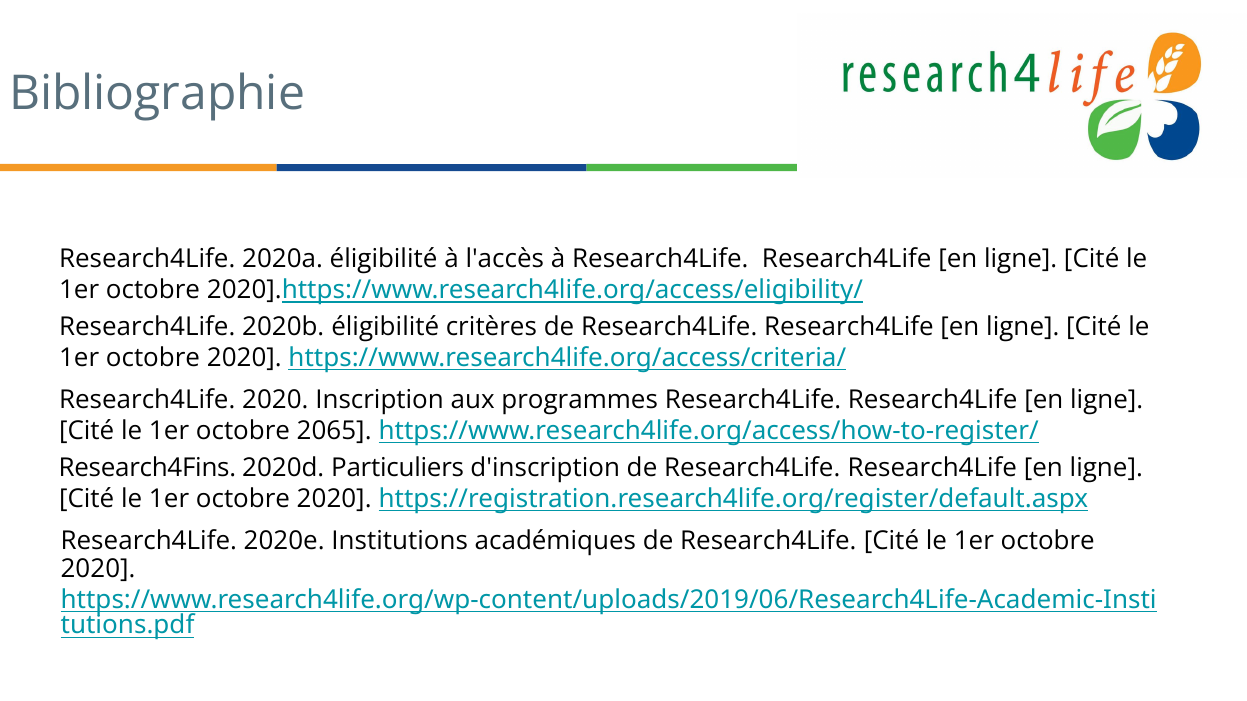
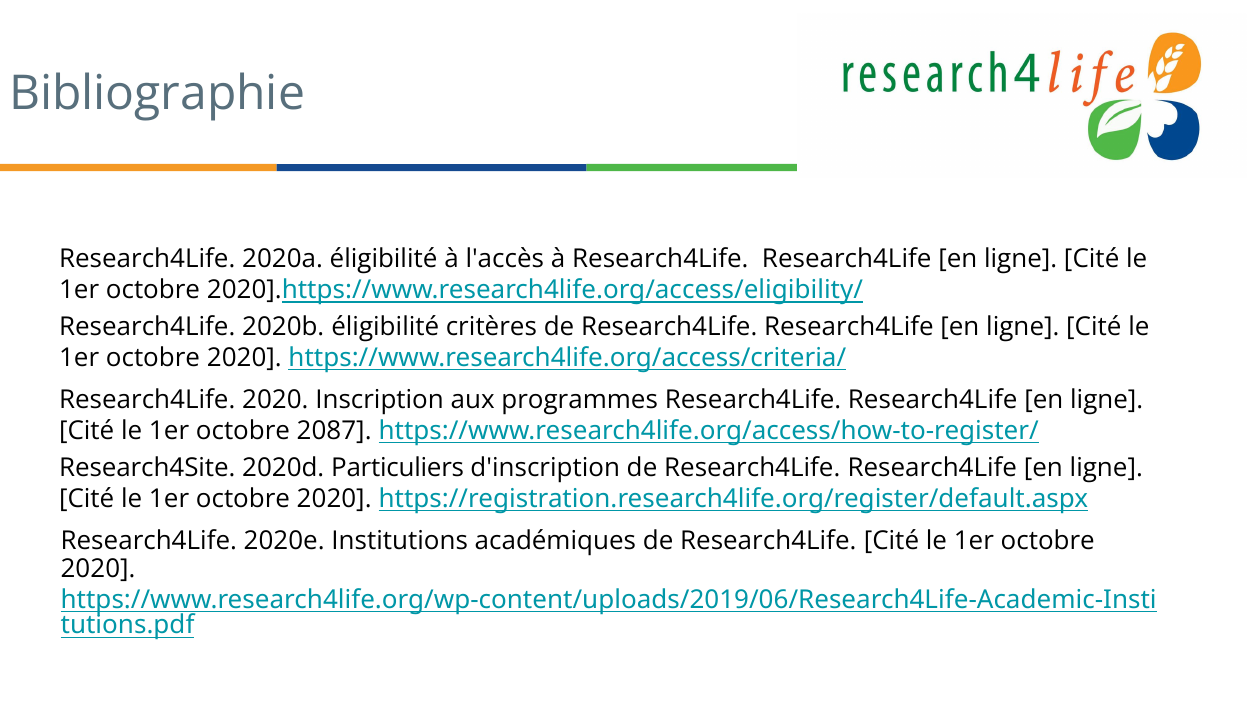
2065: 2065 -> 2087
Research4Fins: Research4Fins -> Research4Site
